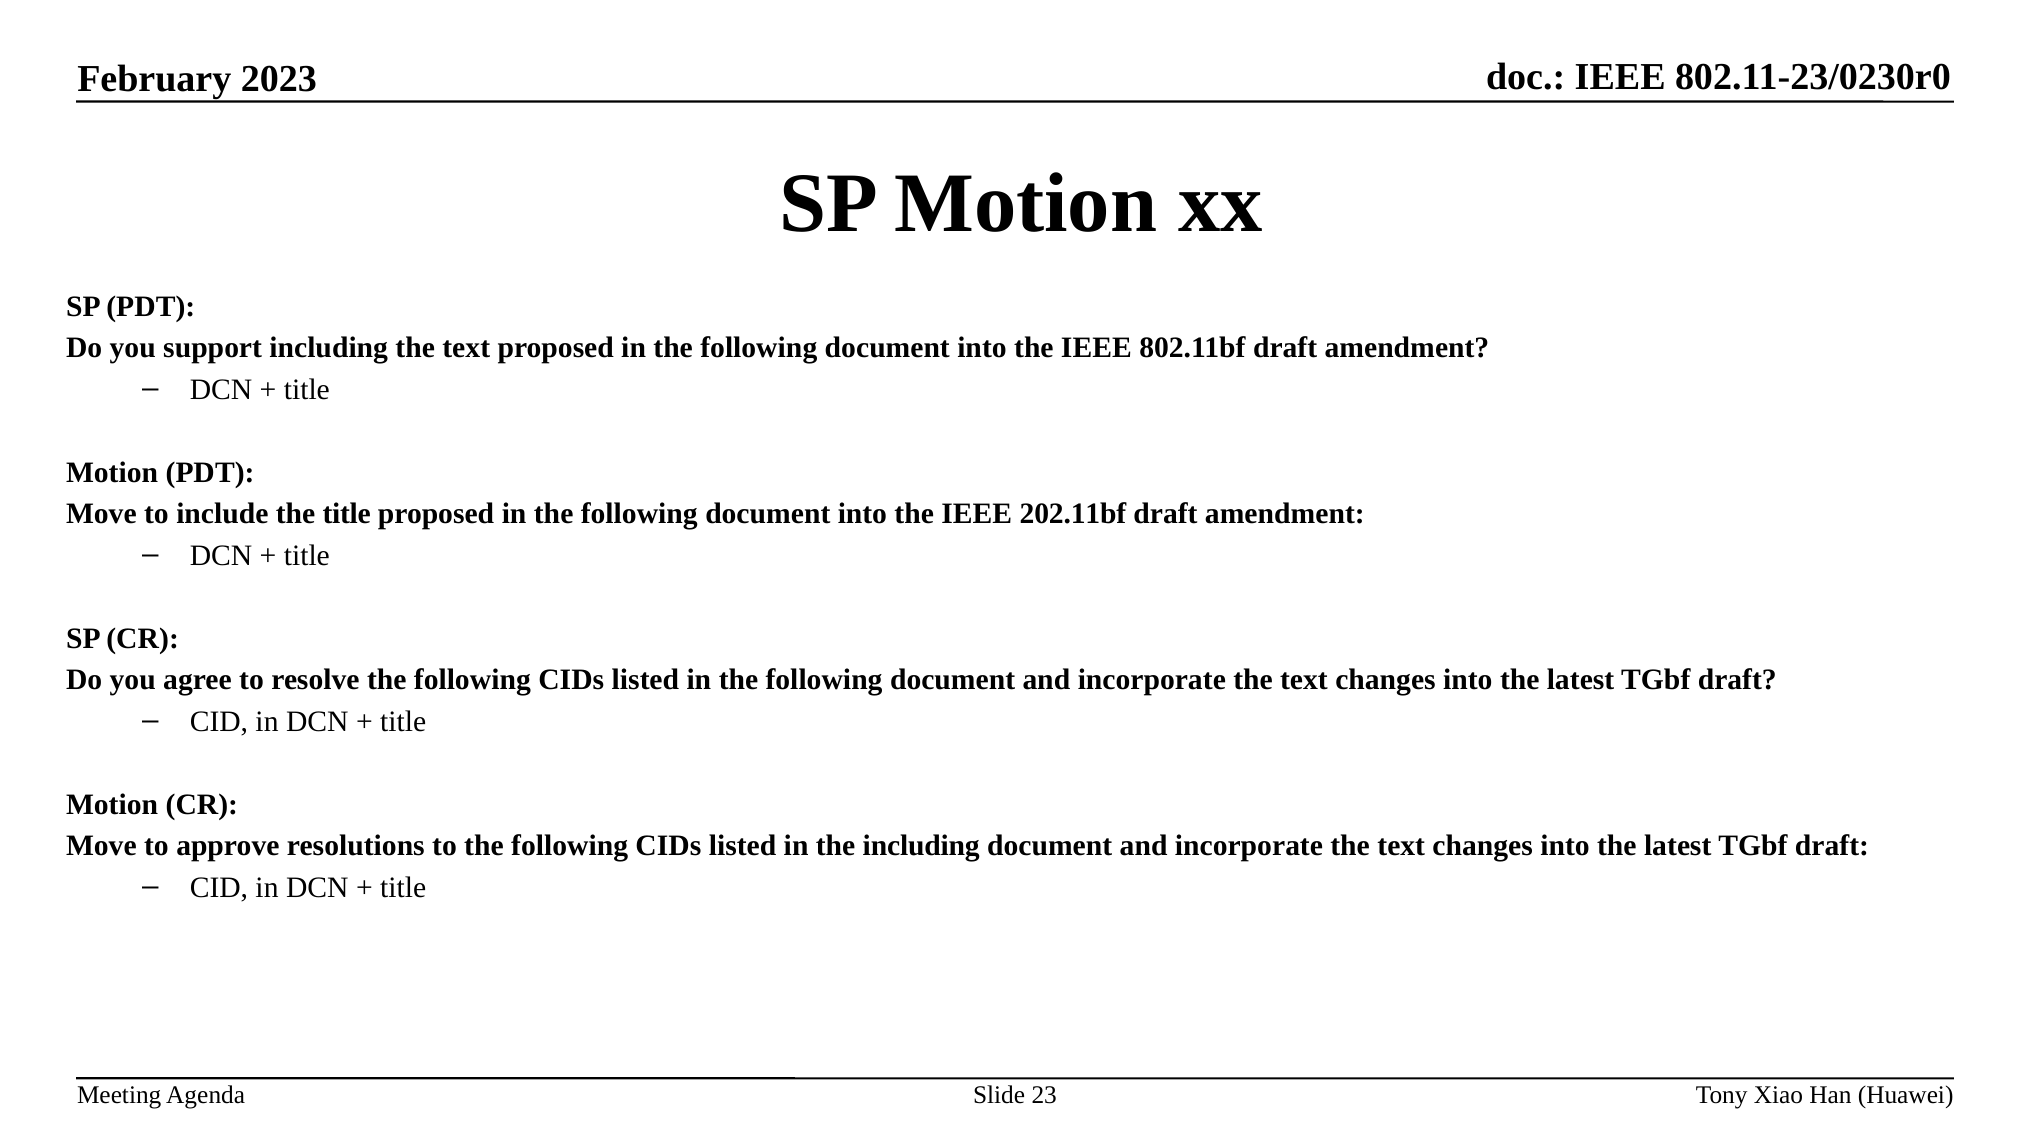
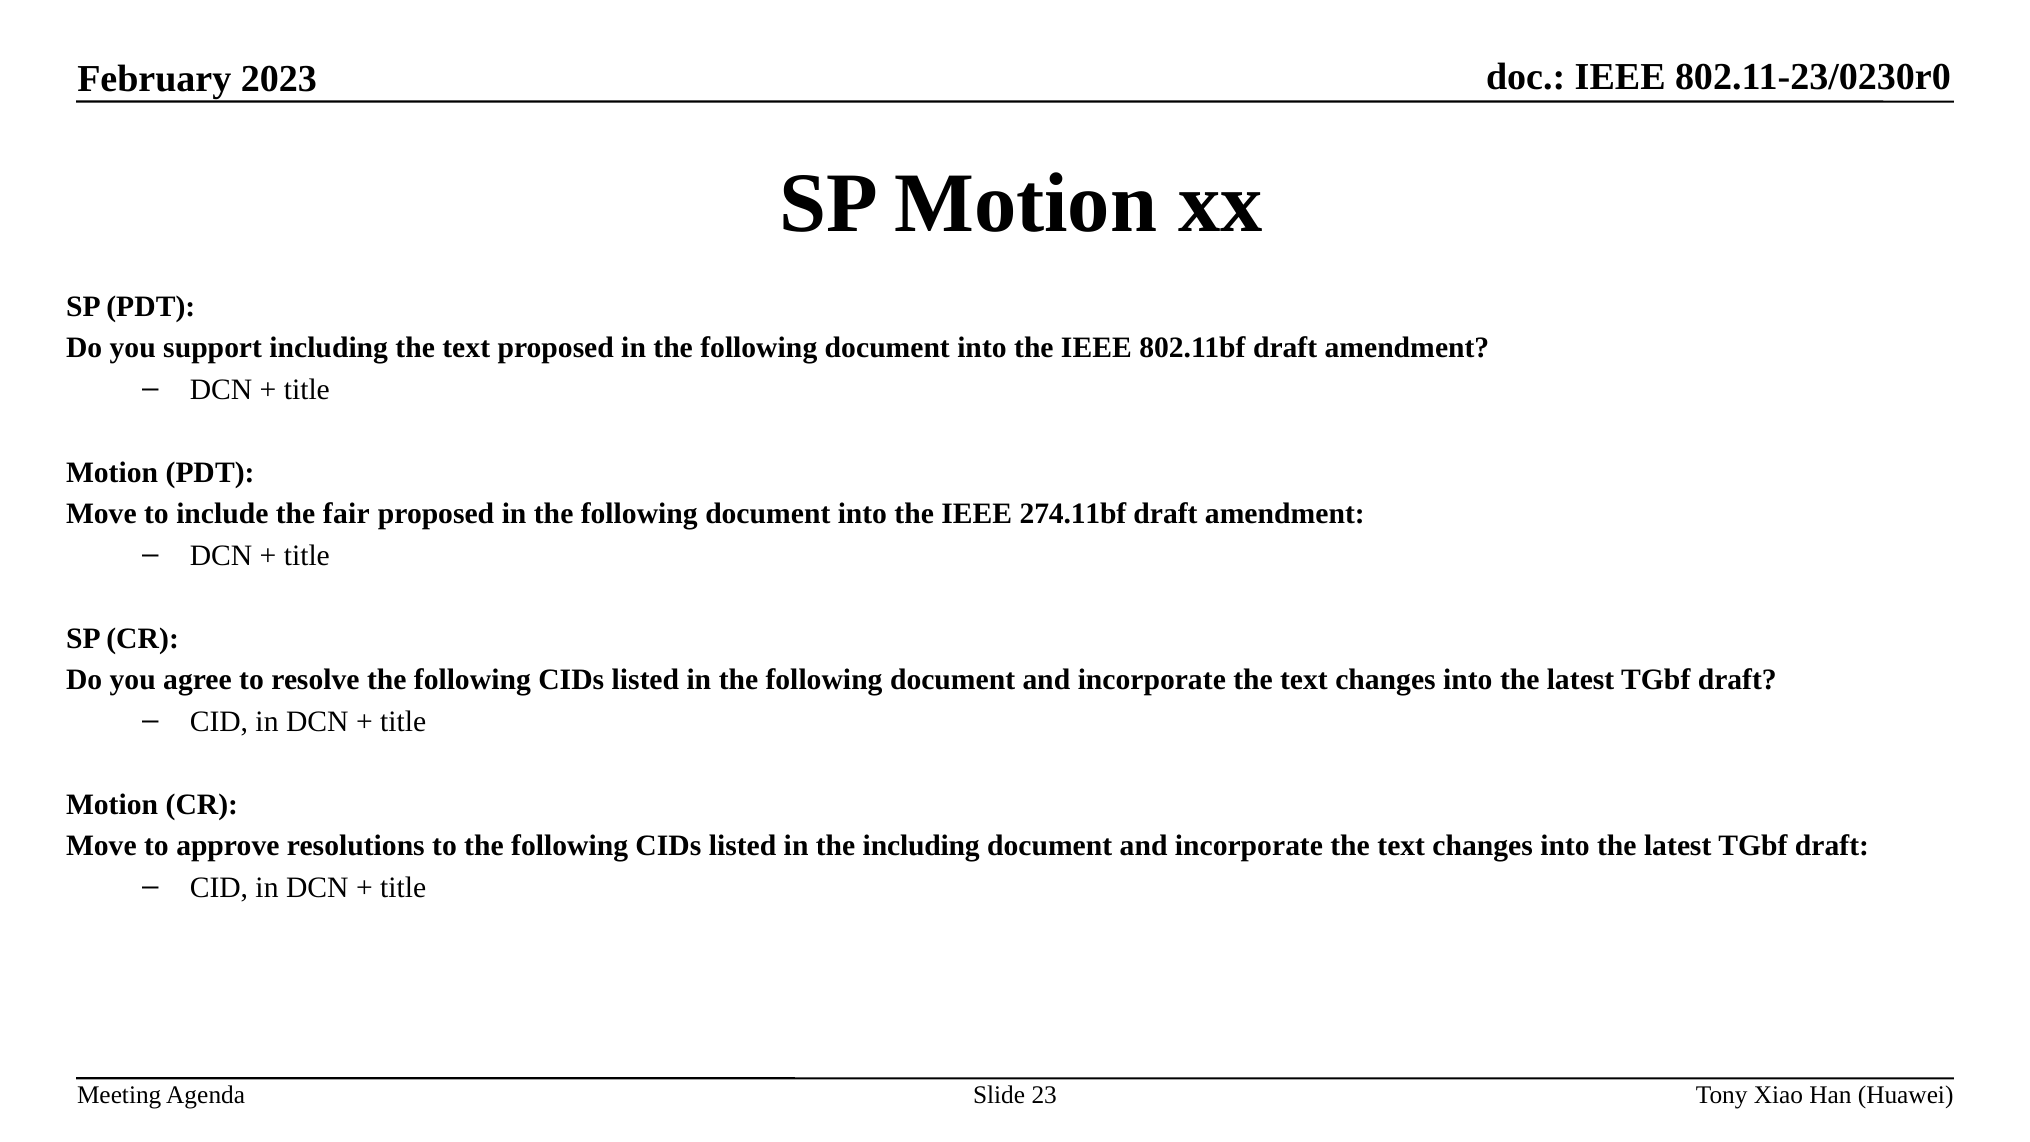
the title: title -> fair
202.11bf: 202.11bf -> 274.11bf
